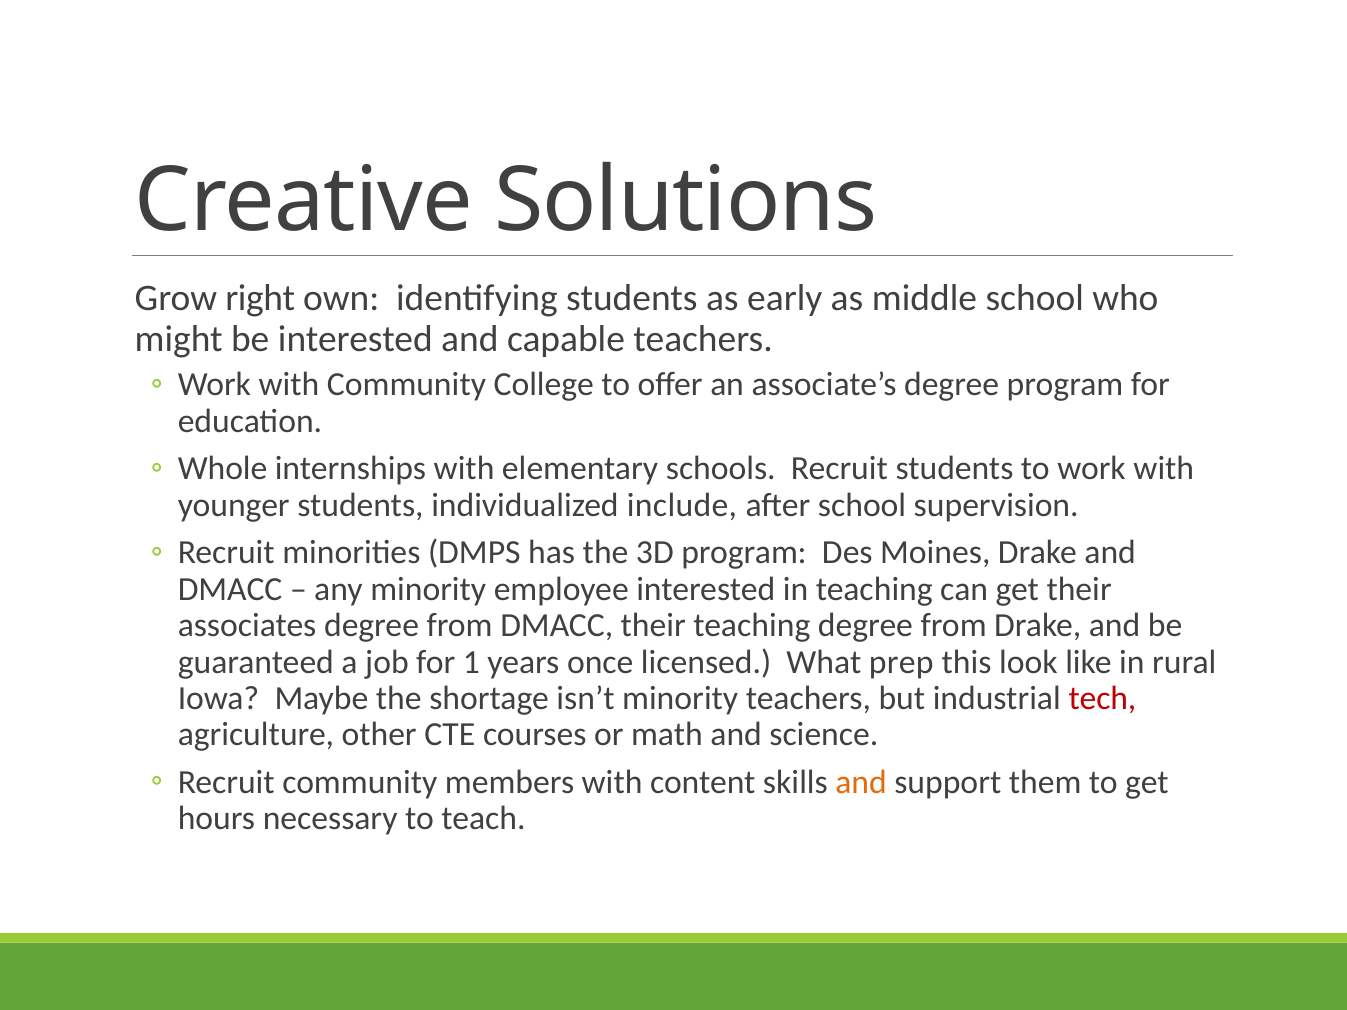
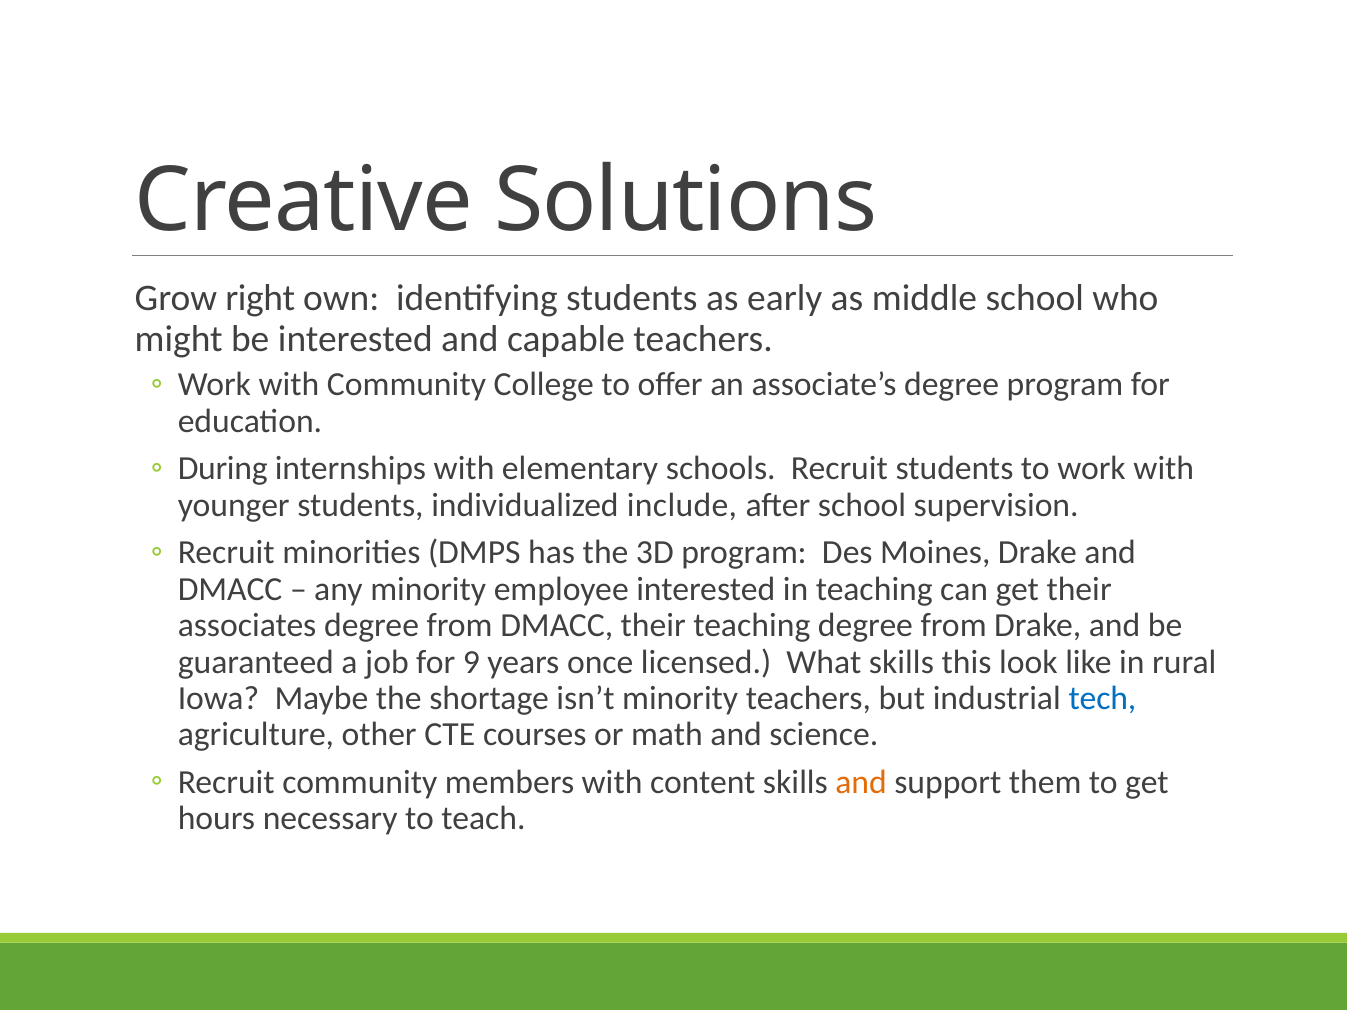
Whole: Whole -> During
1: 1 -> 9
What prep: prep -> skills
tech colour: red -> blue
